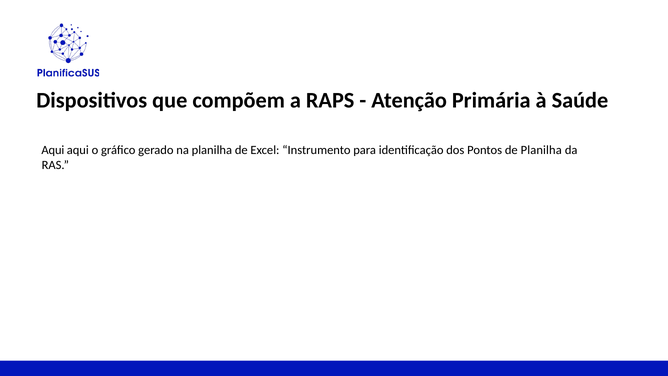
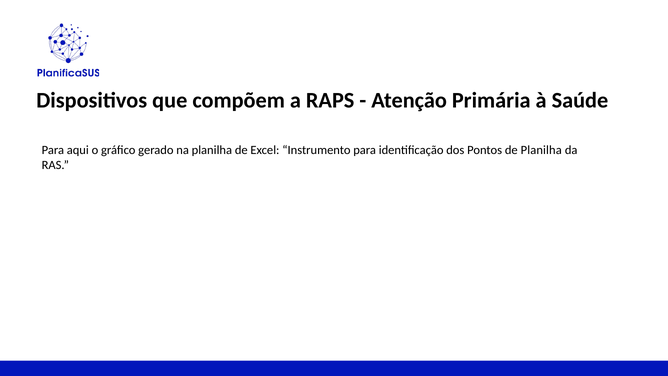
Aqui at (53, 150): Aqui -> Para
